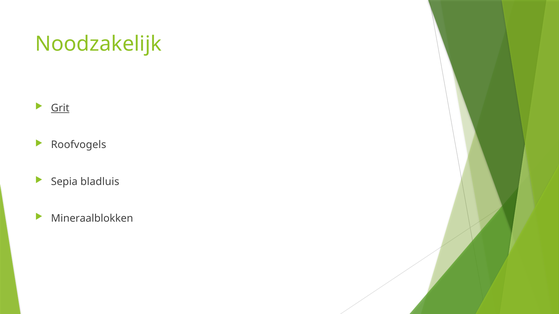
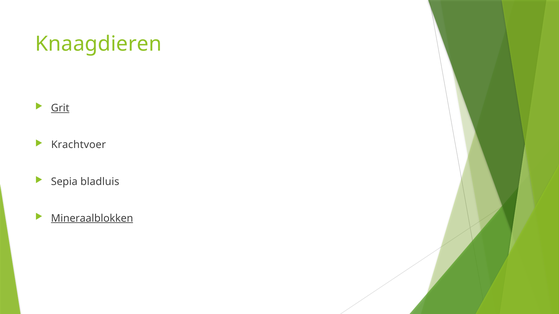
Noodzakelijk: Noodzakelijk -> Knaagdieren
Roofvogels: Roofvogels -> Krachtvoer
Mineraalblokken underline: none -> present
